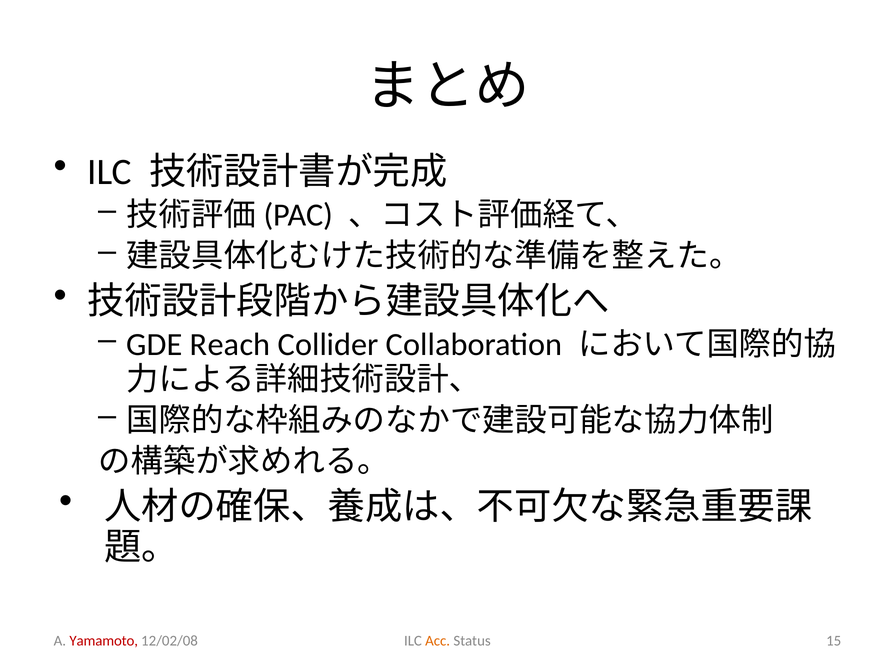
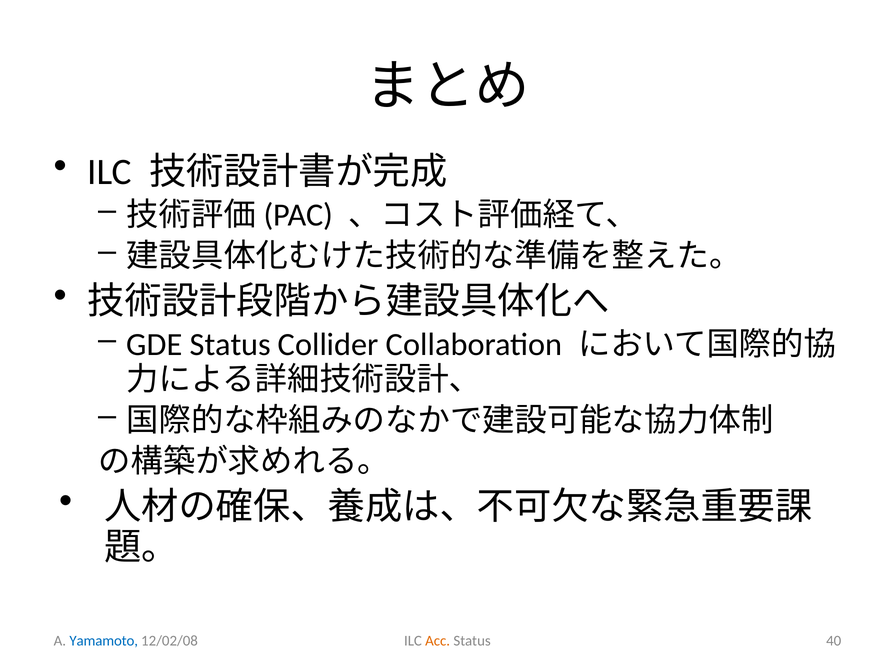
Reach at (230, 345): Reach -> Status
Yamamoto colour: red -> blue
15: 15 -> 40
